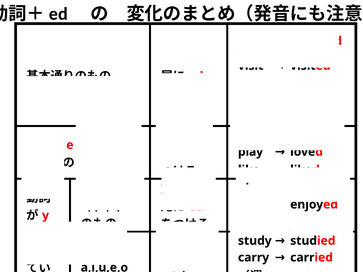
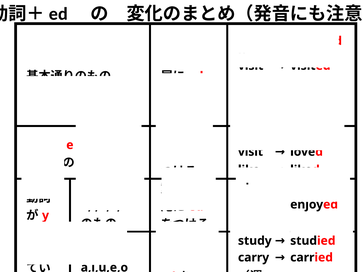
play at (251, 152): play -> visit
